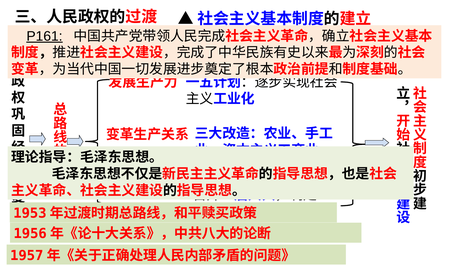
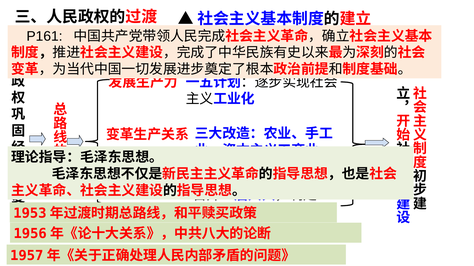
P161 underline: present -> none
